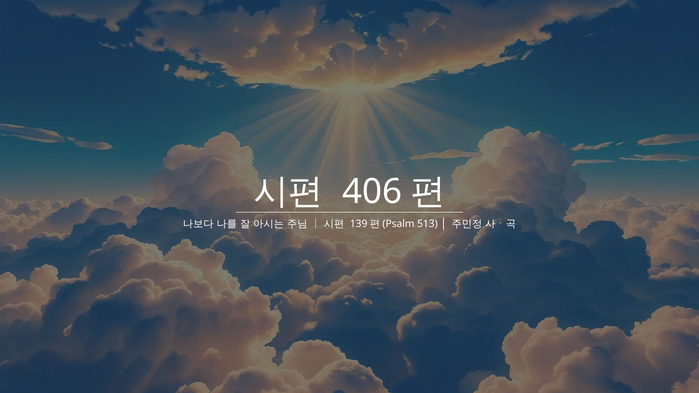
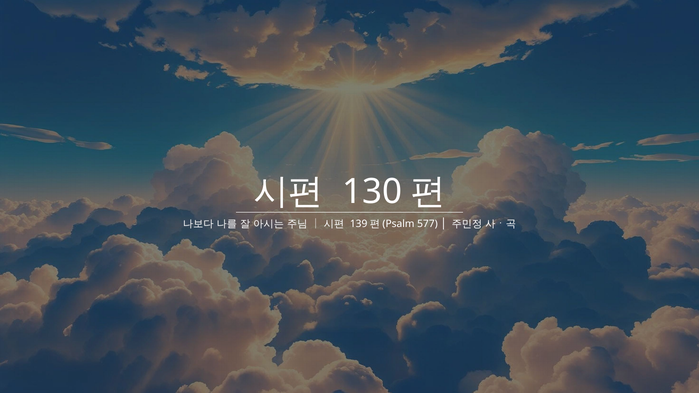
406: 406 -> 130
513: 513 -> 577
